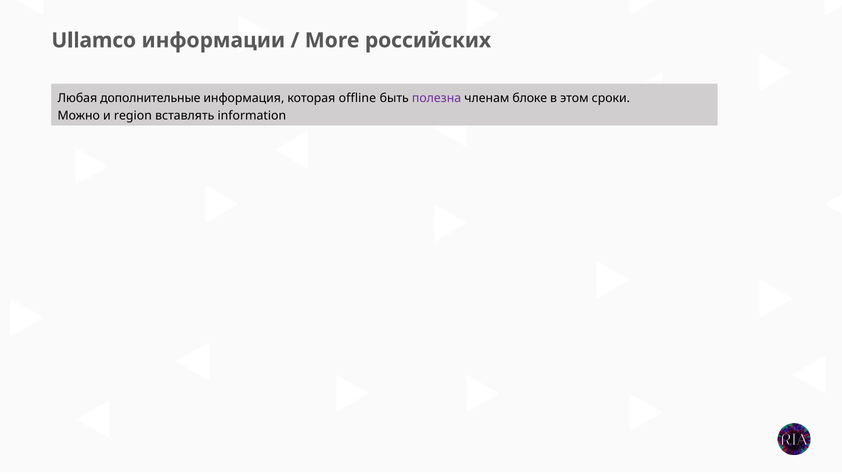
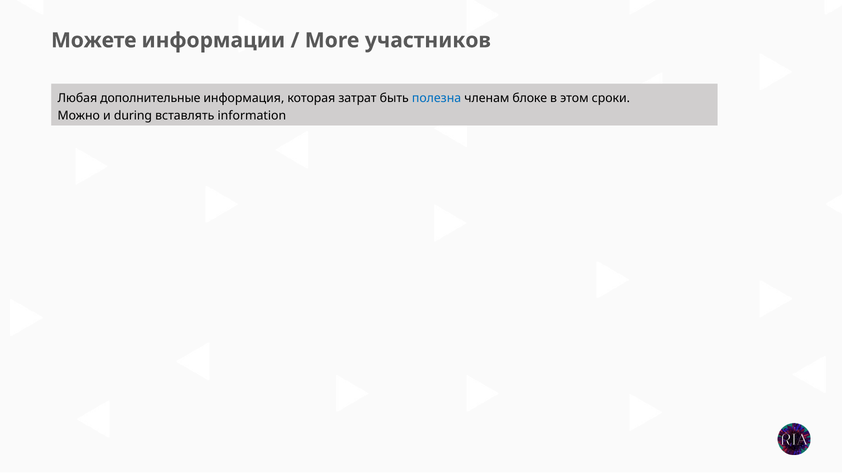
Ullamco: Ullamco -> Можете
российских: российских -> участников
offline: offline -> затрат
полезна colour: purple -> blue
region: region -> during
